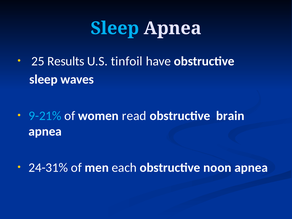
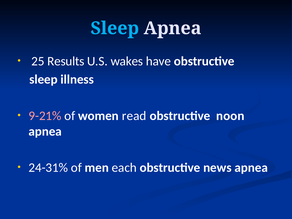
tinfoil: tinfoil -> wakes
waves: waves -> illness
9-21% colour: light blue -> pink
brain: brain -> noon
noon: noon -> news
